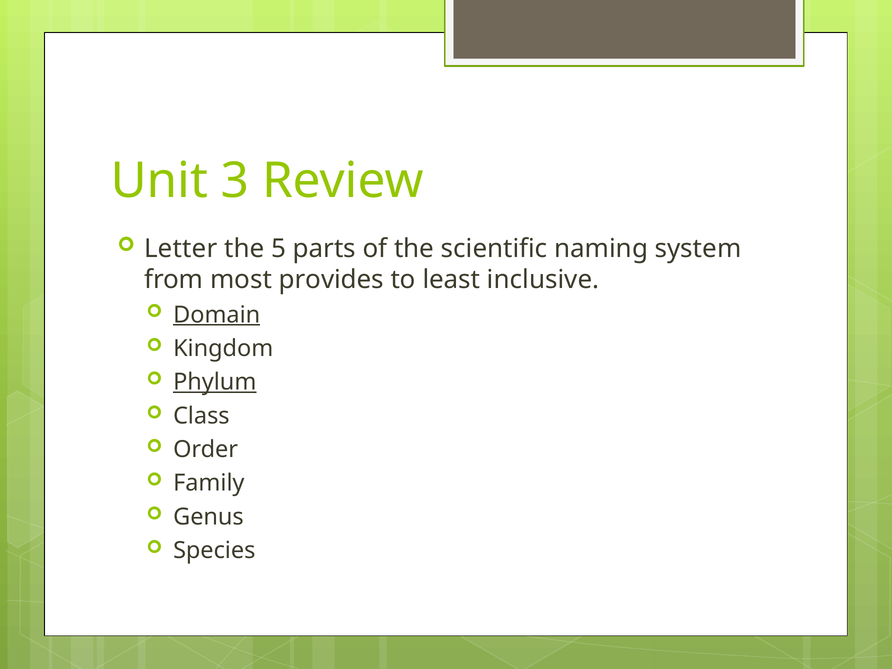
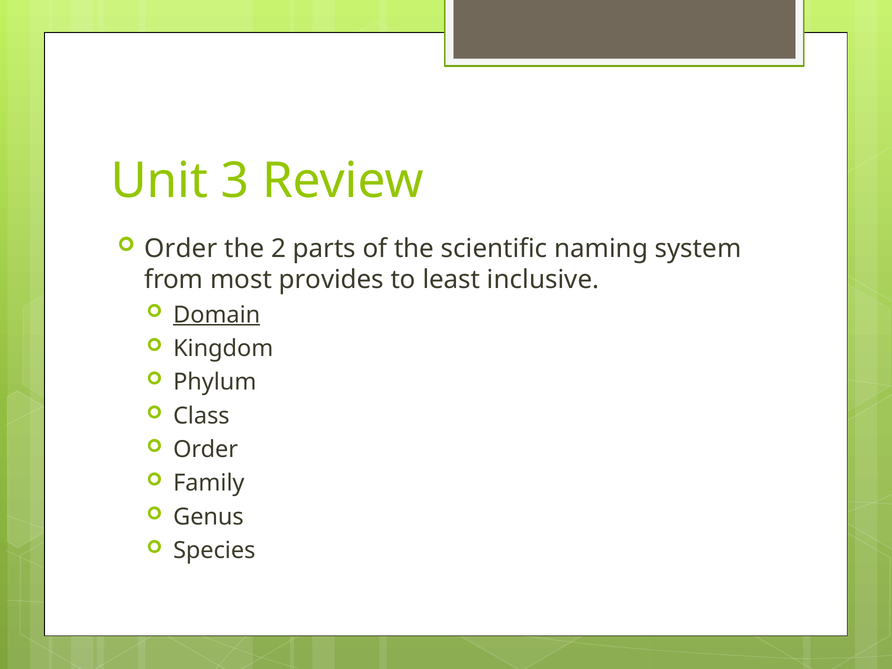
Letter at (181, 249): Letter -> Order
5: 5 -> 2
Phylum underline: present -> none
